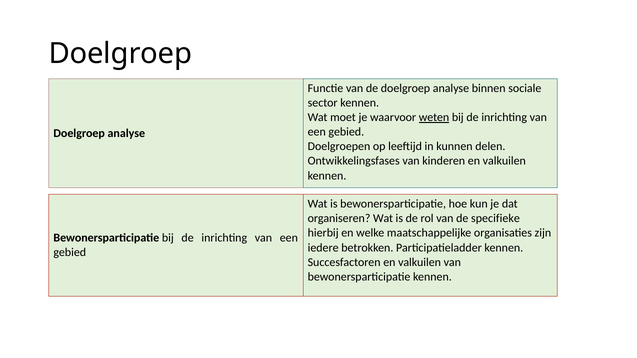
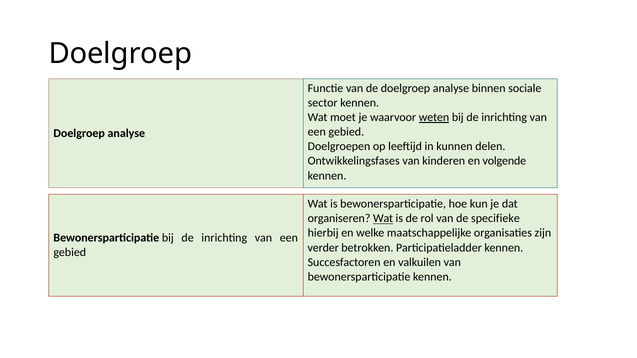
kinderen en valkuilen: valkuilen -> volgende
Wat at (383, 219) underline: none -> present
iedere: iedere -> verder
